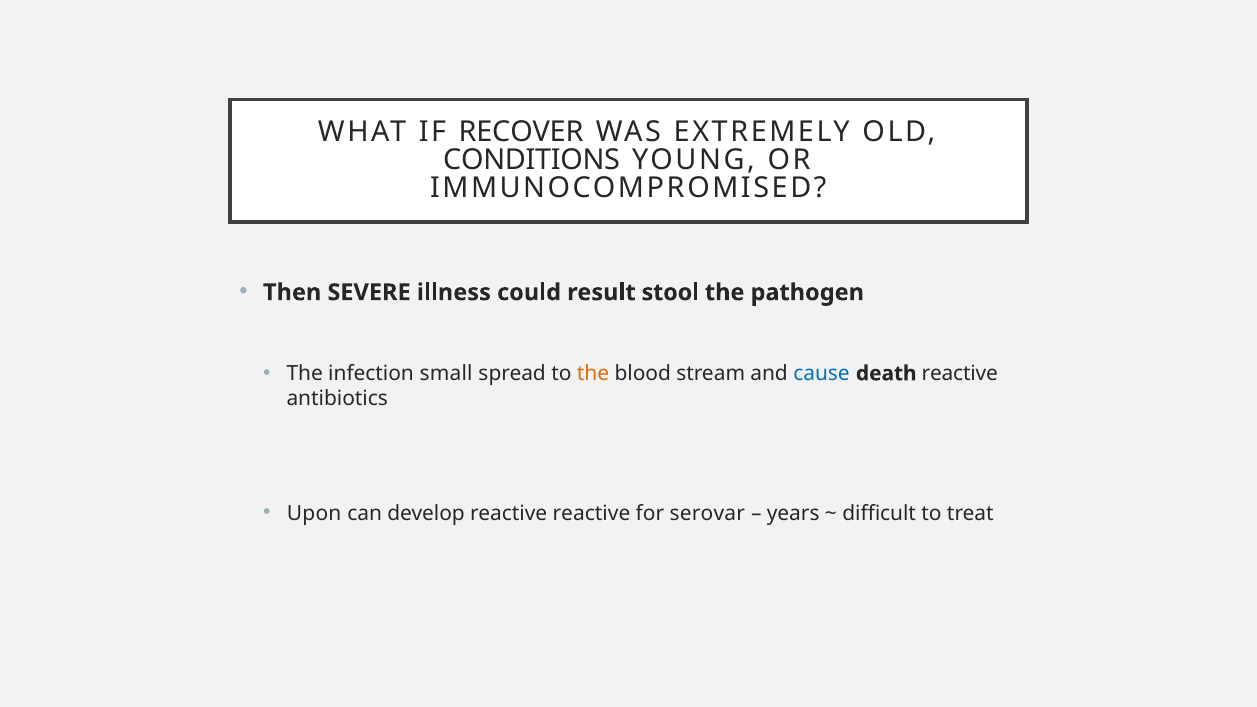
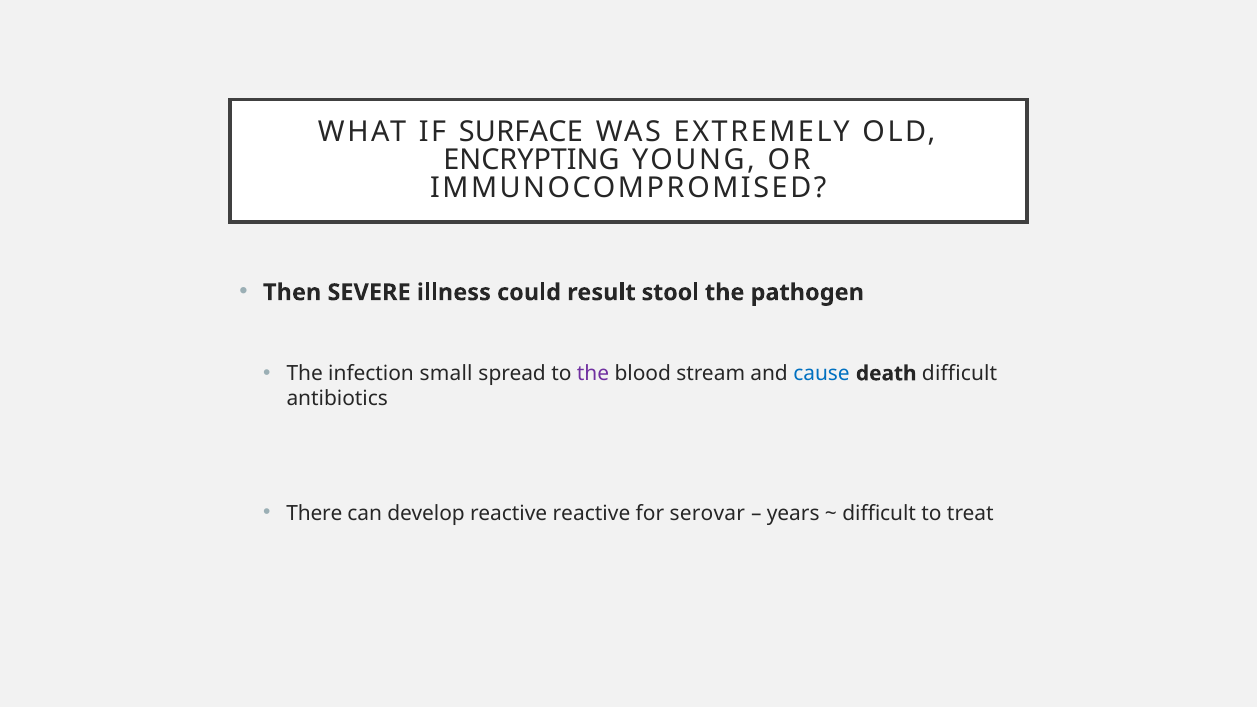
RECOVER: RECOVER -> SURFACE
CONDITIONS: CONDITIONS -> ENCRYPTING
the at (593, 373) colour: orange -> purple
death reactive: reactive -> difficult
Upon: Upon -> There
